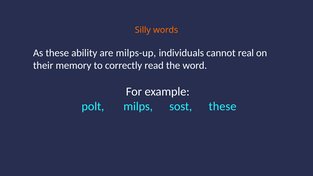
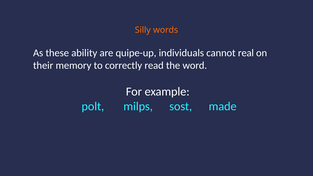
milps-up: milps-up -> quipe-up
sost these: these -> made
